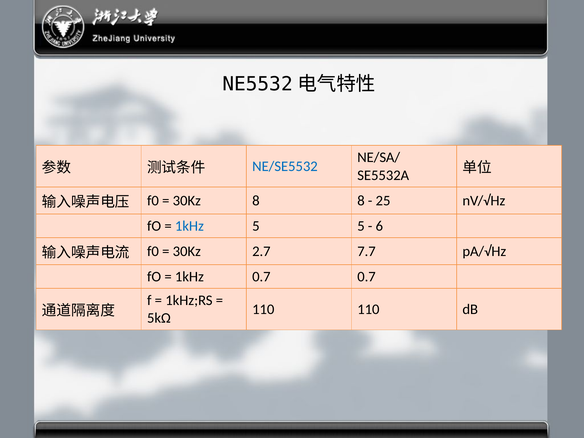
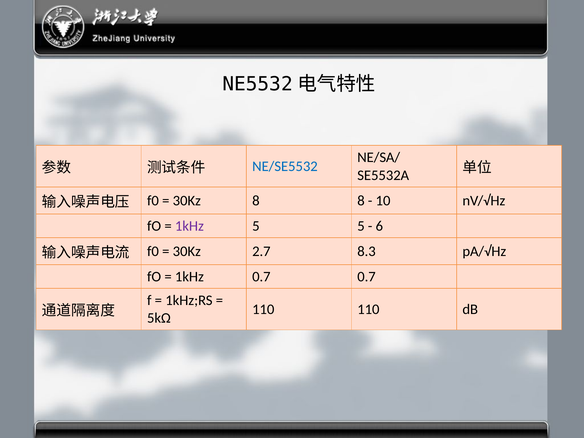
25: 25 -> 10
1kHz at (189, 226) colour: blue -> purple
7.7: 7.7 -> 8.3
